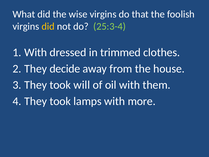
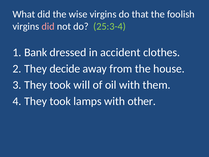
did at (48, 26) colour: yellow -> pink
With at (36, 52): With -> Bank
trimmed: trimmed -> accident
more: more -> other
